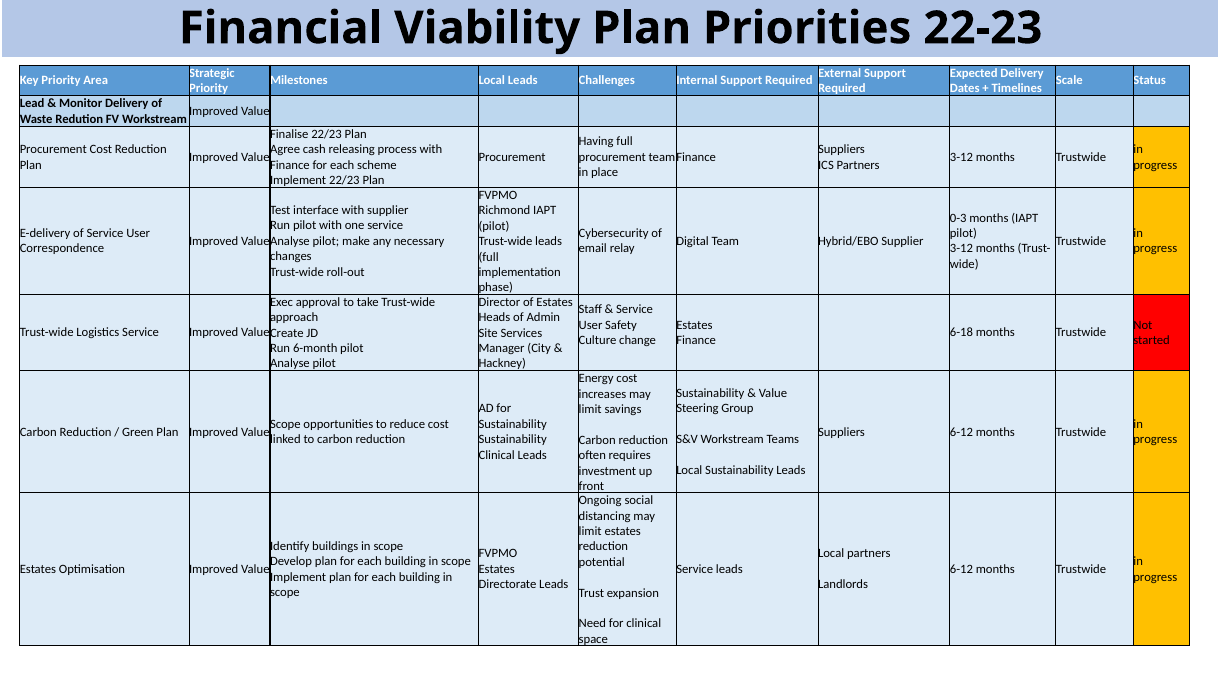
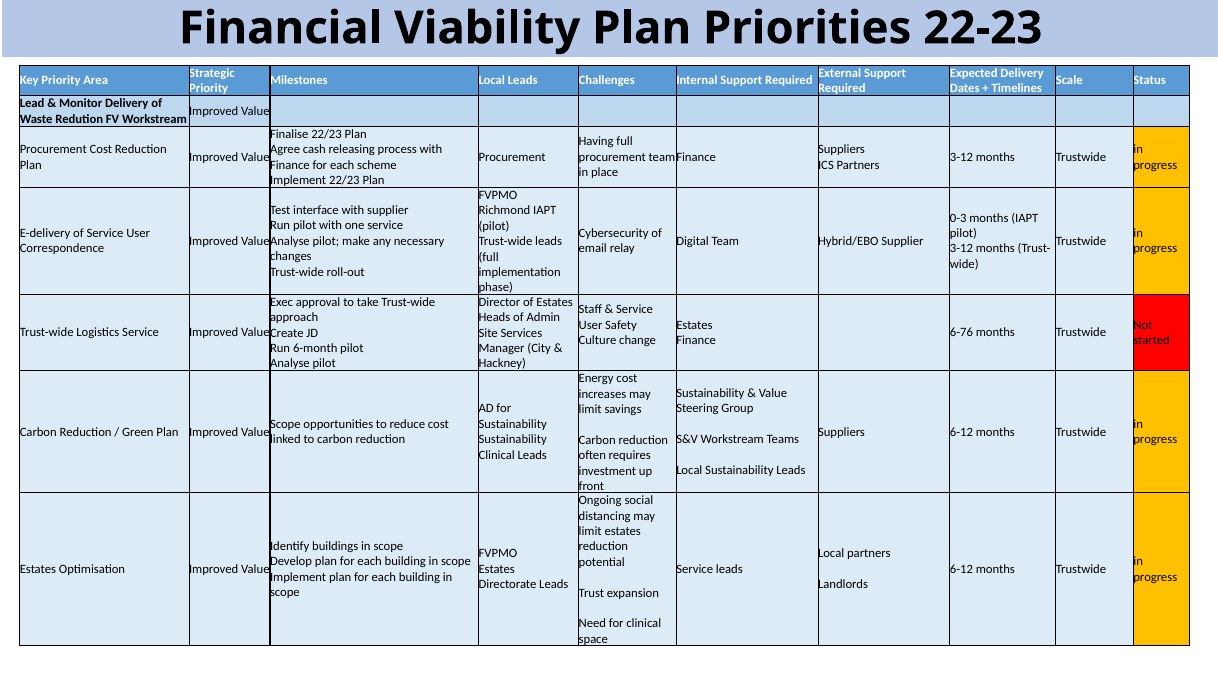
6-18: 6-18 -> 6-76
